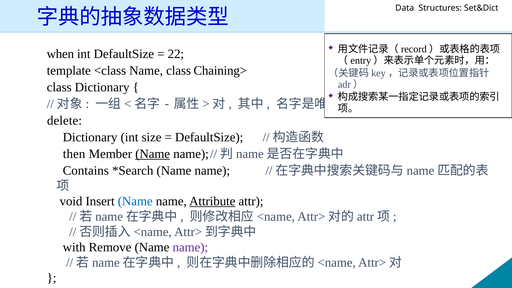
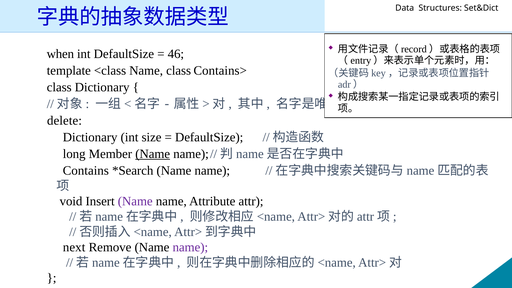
22: 22 -> 46
Chaining>: Chaining> -> Contains>
then: then -> long
Name at (135, 201) colour: blue -> purple
Attribute underline: present -> none
with: with -> next
